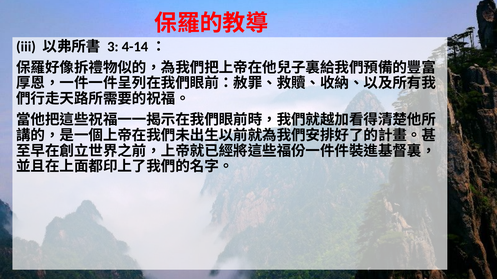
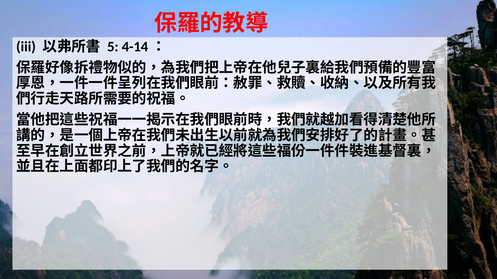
3: 3 -> 5
